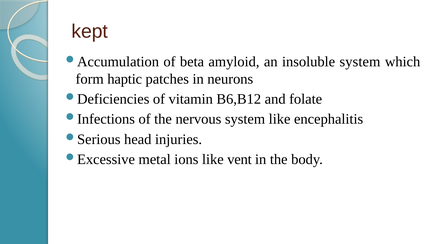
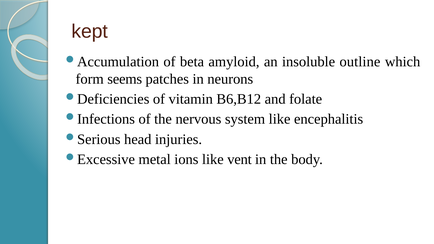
insoluble system: system -> outline
haptic: haptic -> seems
